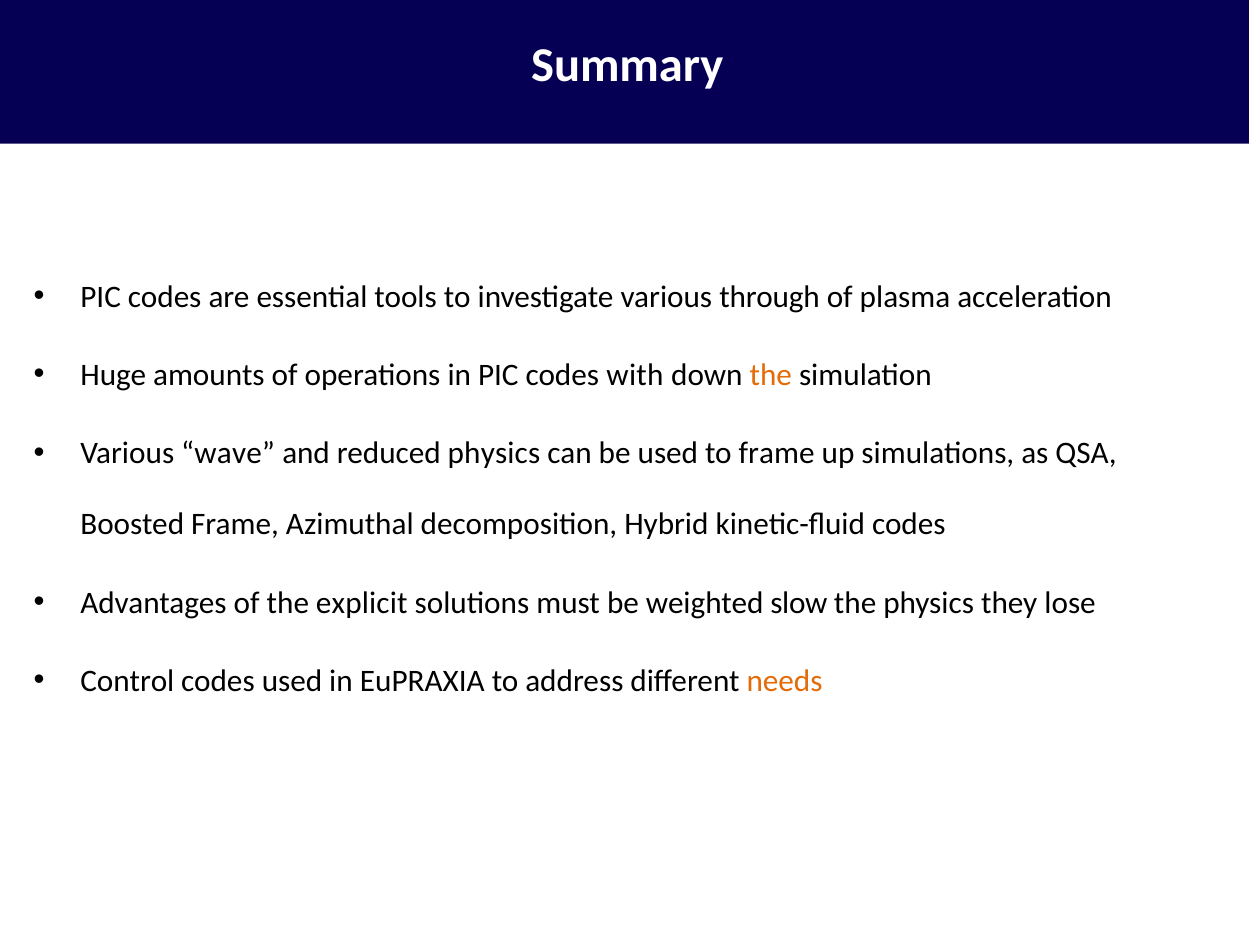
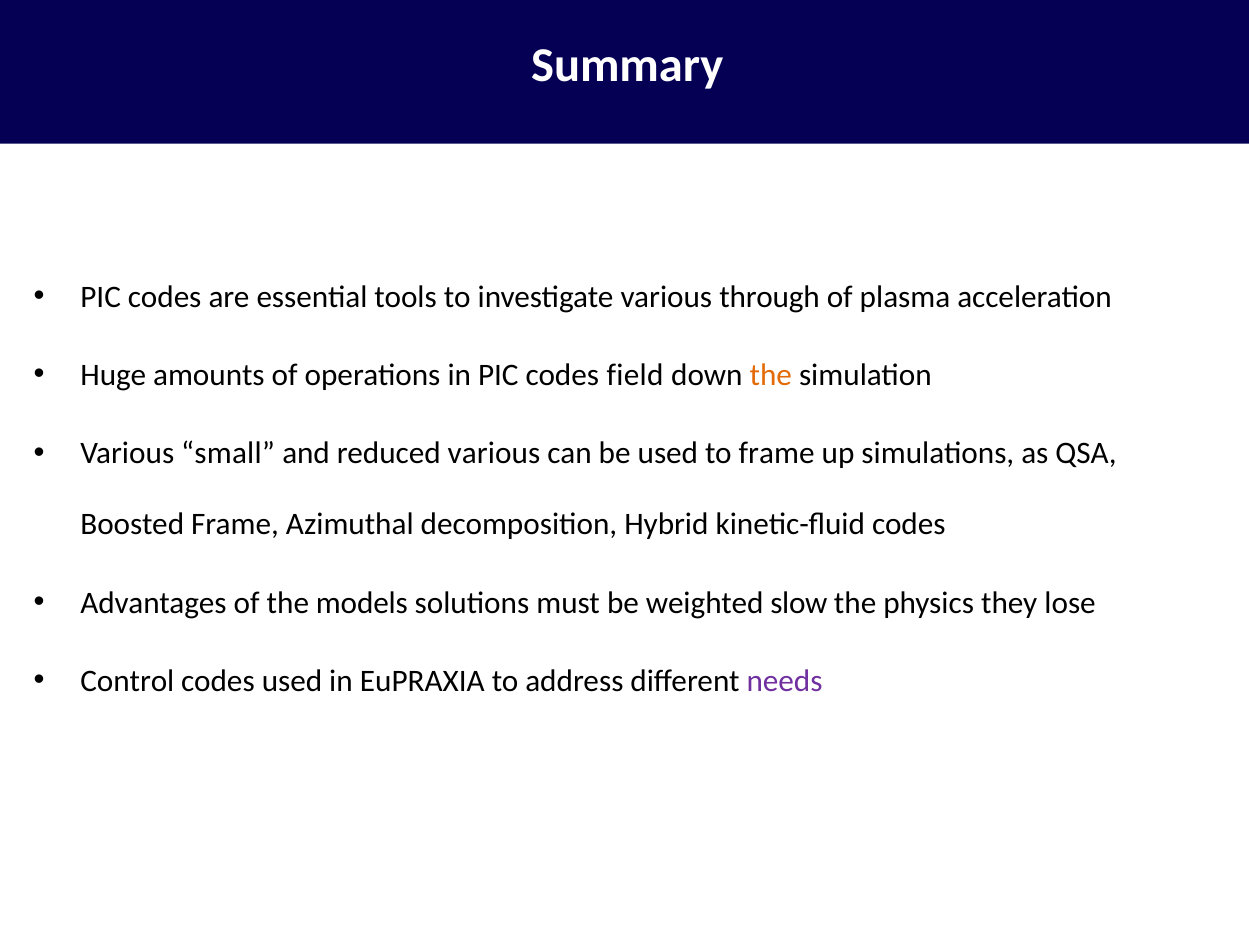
with: with -> field
wave: wave -> small
reduced physics: physics -> various
explicit: explicit -> models
needs colour: orange -> purple
